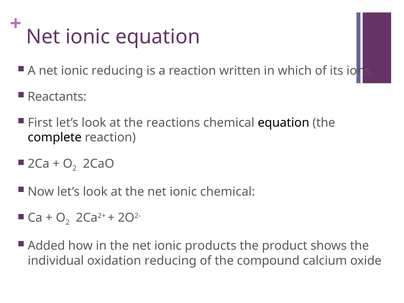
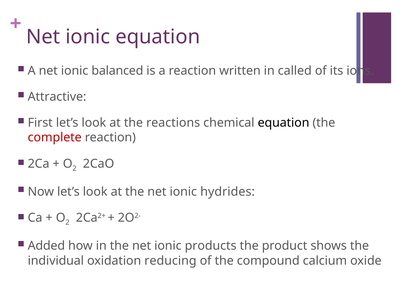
ionic reducing: reducing -> balanced
which: which -> called
Reactants: Reactants -> Attractive
complete colour: black -> red
ionic chemical: chemical -> hydrides
